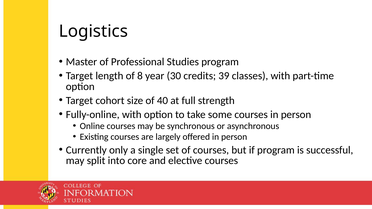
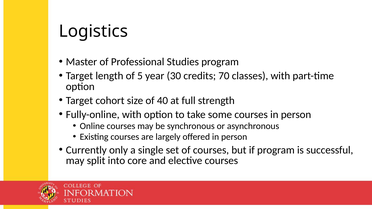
8: 8 -> 5
39: 39 -> 70
